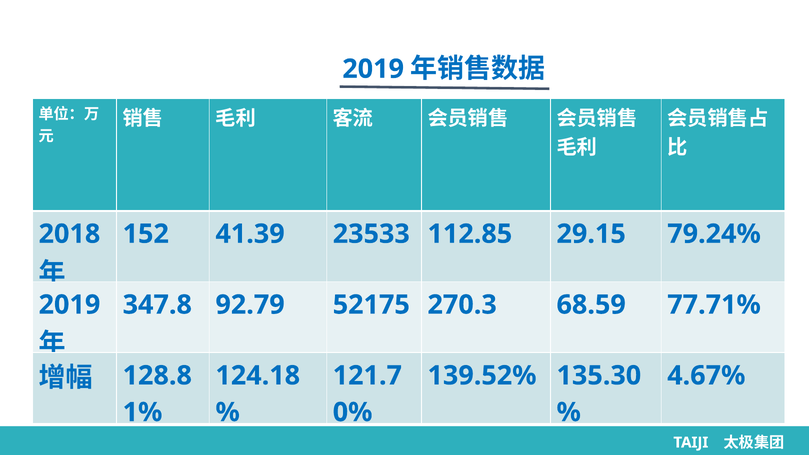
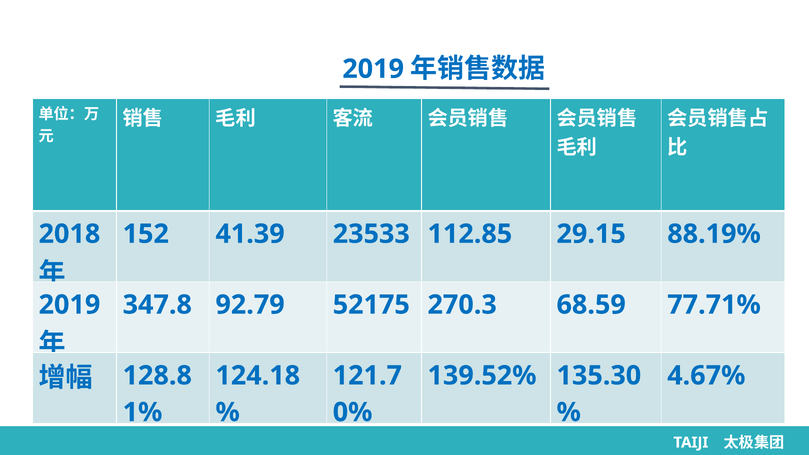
79.24%: 79.24% -> 88.19%
